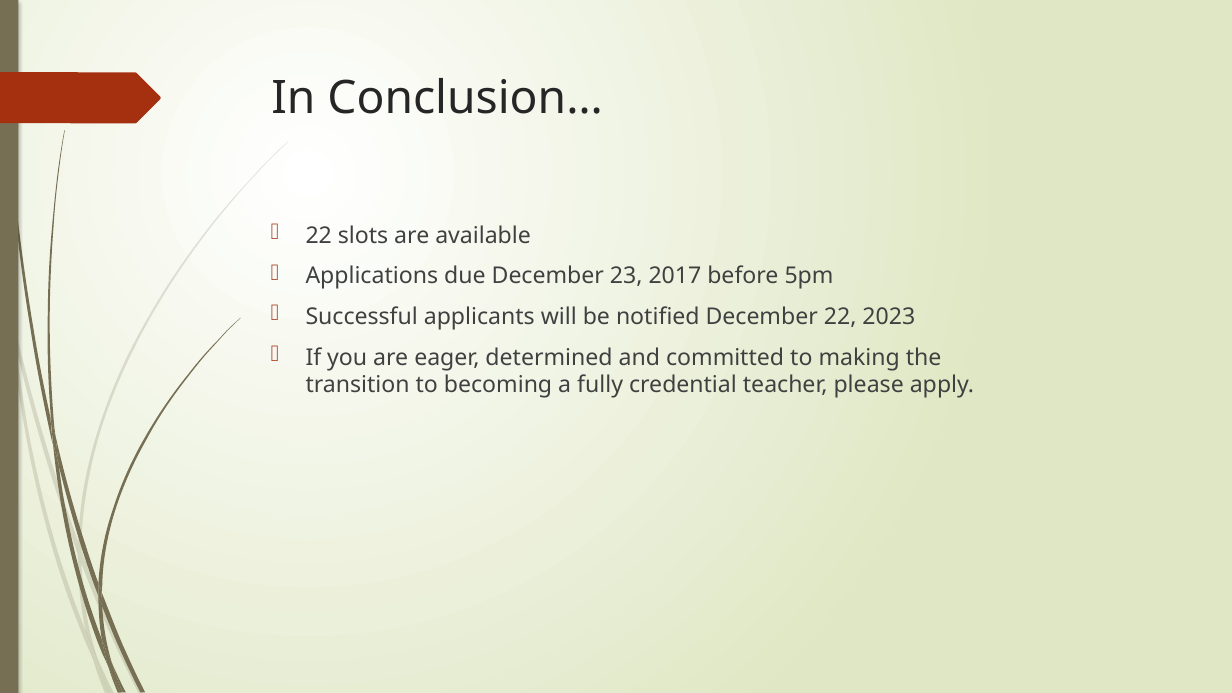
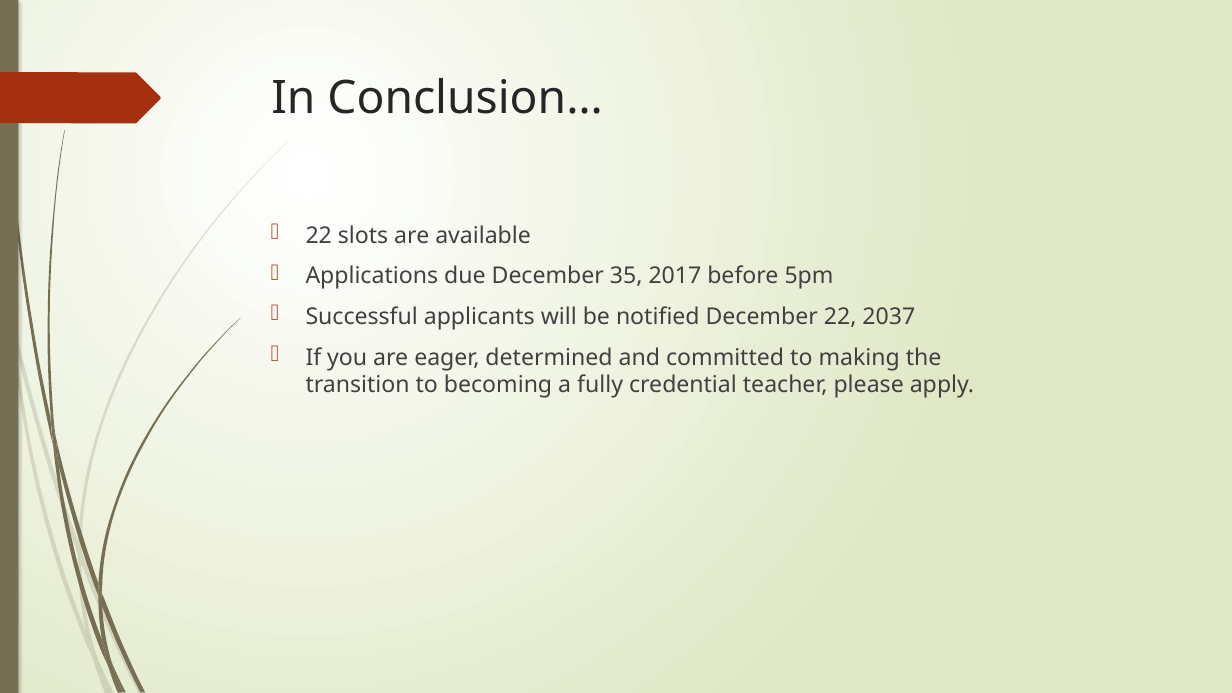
23: 23 -> 35
2023: 2023 -> 2037
